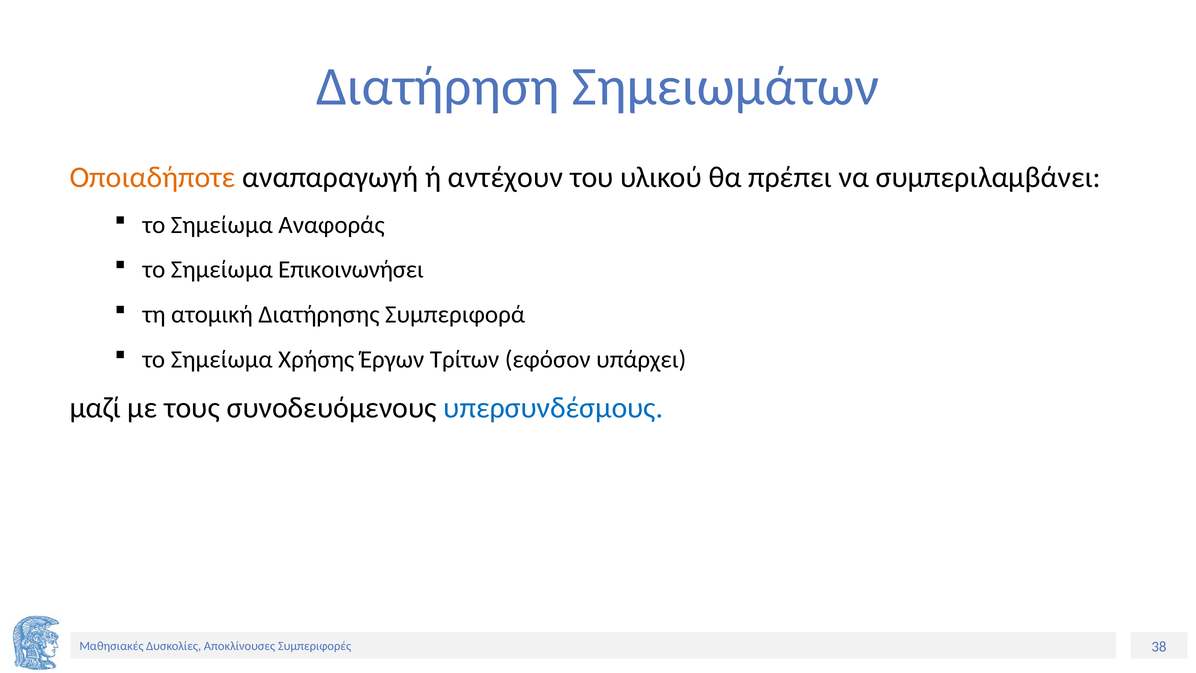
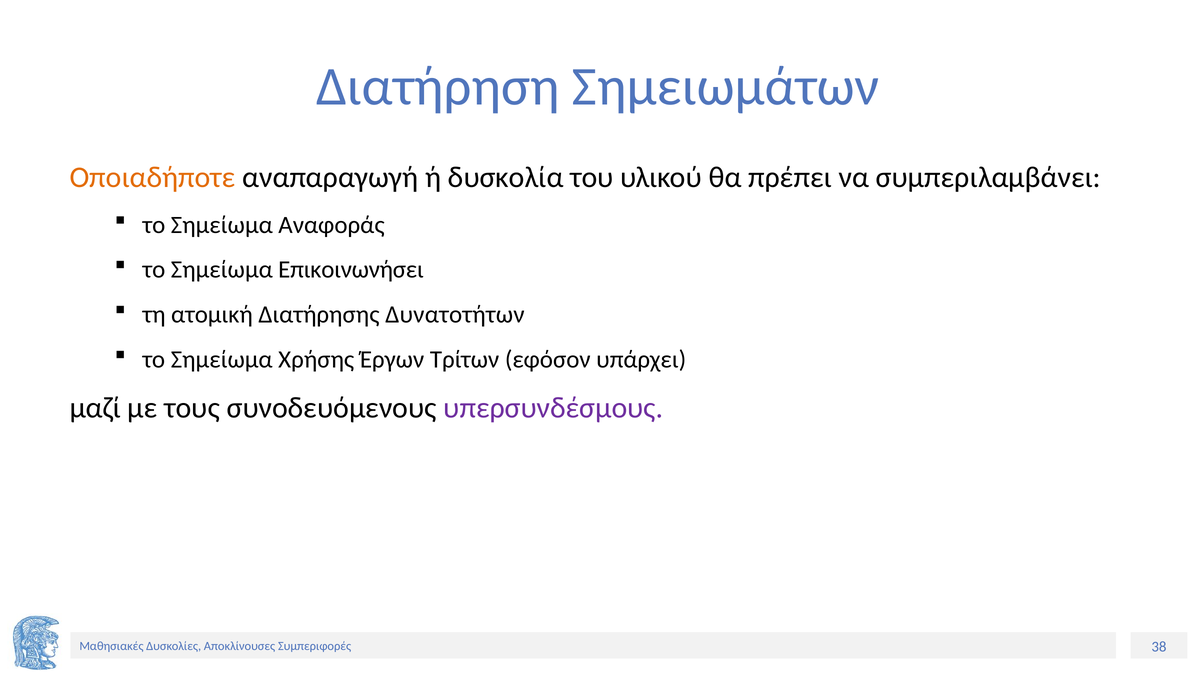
αντέχουν: αντέχουν -> δυσκολία
Συμπεριφορά: Συμπεριφορά -> Δυνατοτήτων
υπερσυνδέσμους colour: blue -> purple
